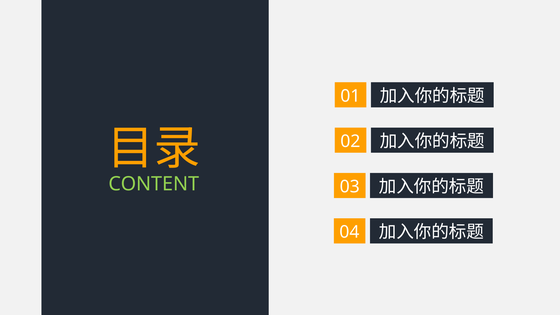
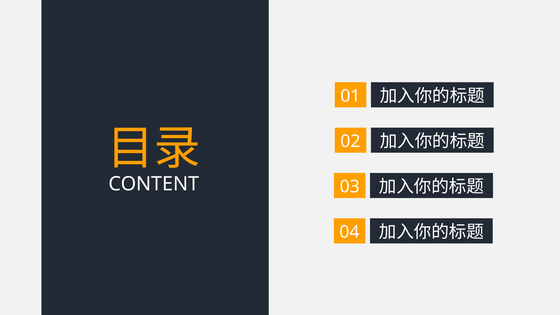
CONTENT colour: light green -> white
